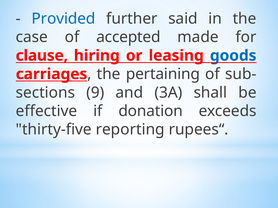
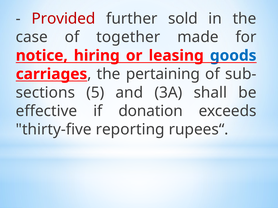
Provided colour: blue -> red
said: said -> sold
accepted: accepted -> together
clause: clause -> notice
9: 9 -> 5
